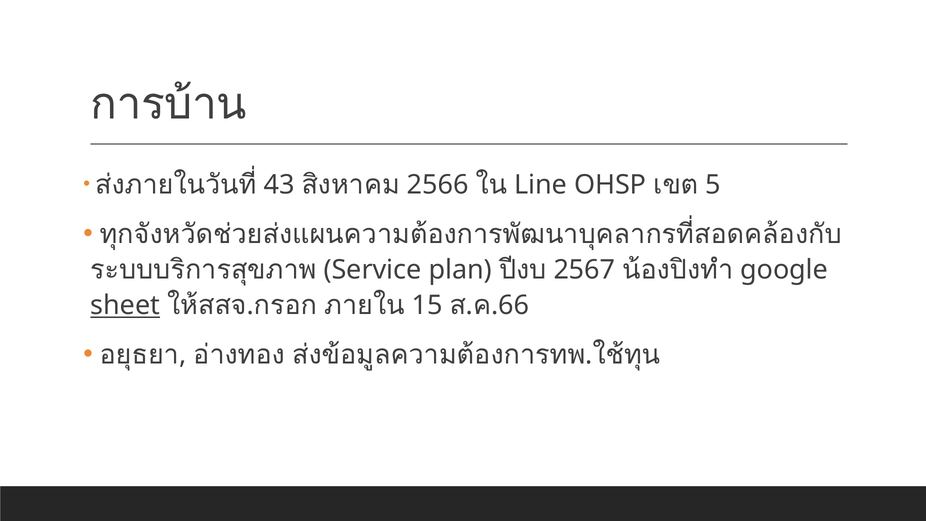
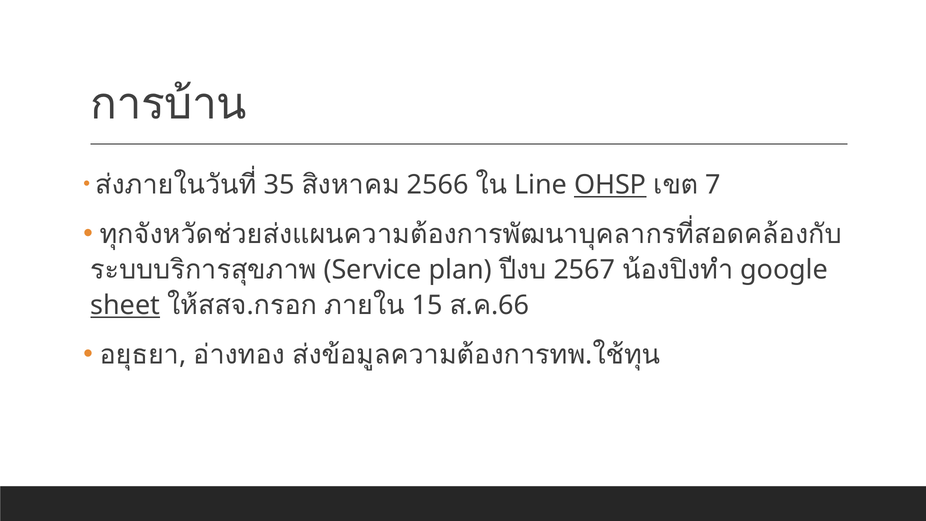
43: 43 -> 35
OHSP underline: none -> present
5: 5 -> 7
